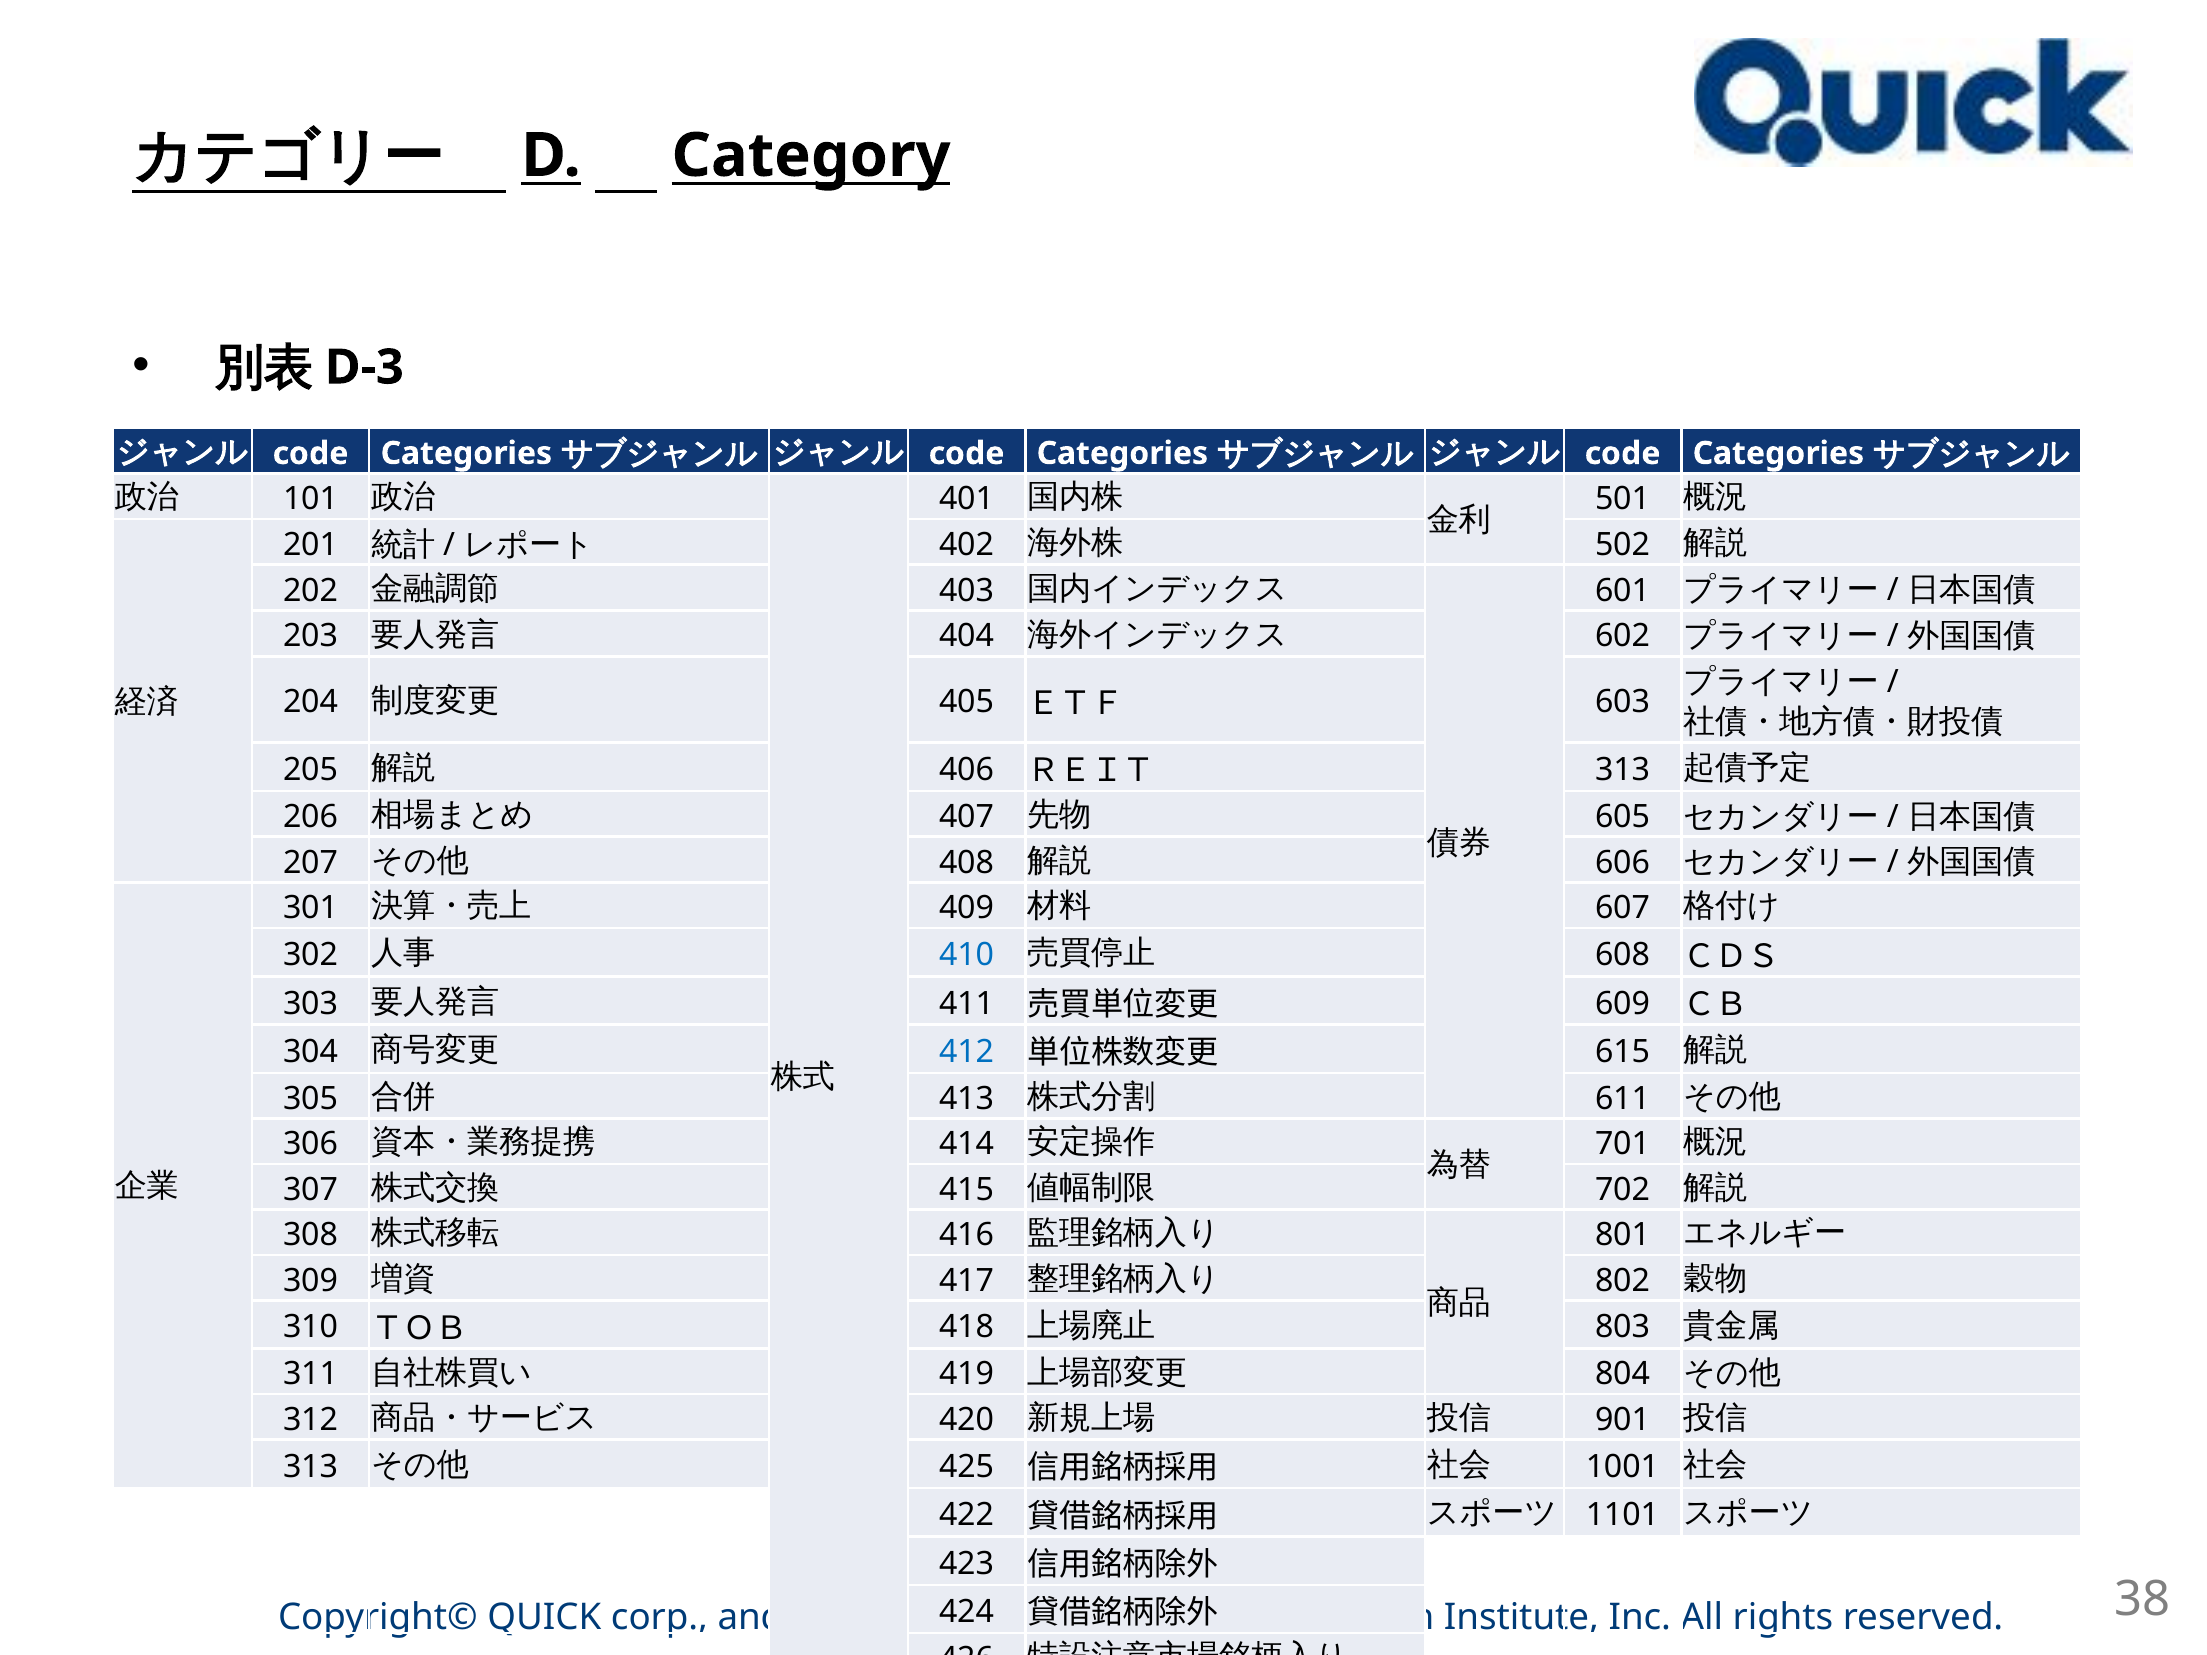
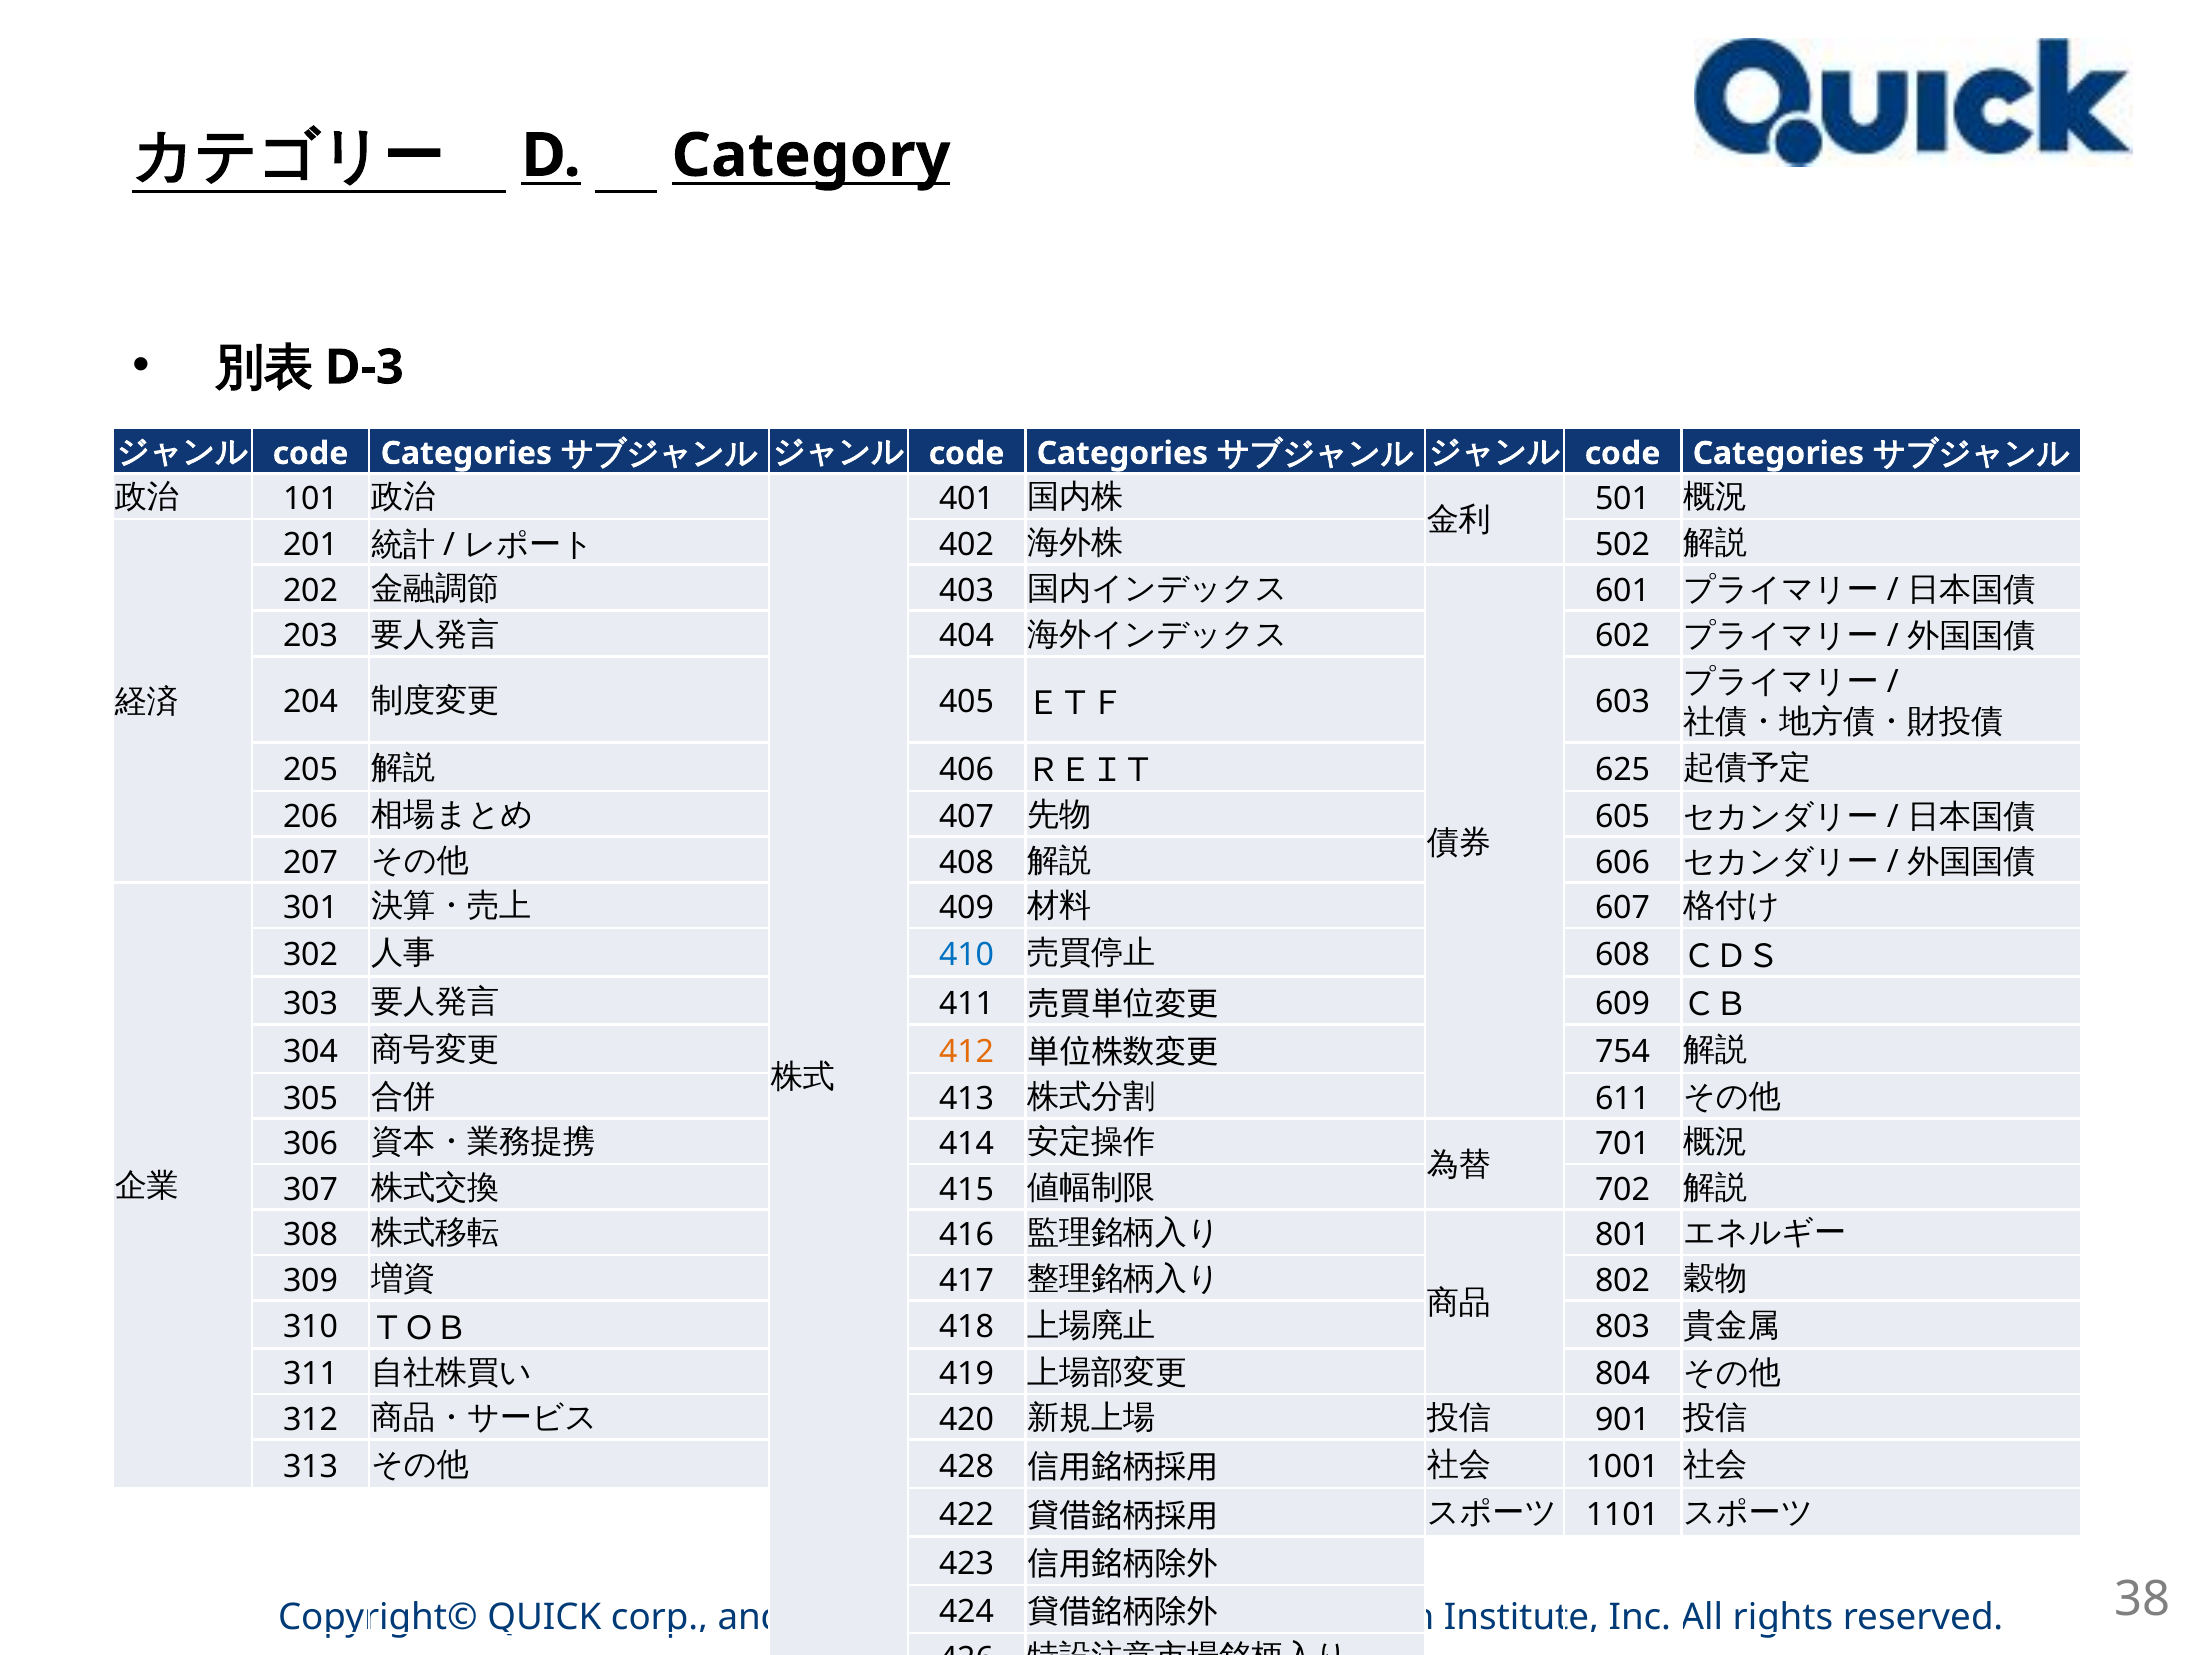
ＲＥＩＴ 313: 313 -> 625
412 colour: blue -> orange
615: 615 -> 754
425: 425 -> 428
